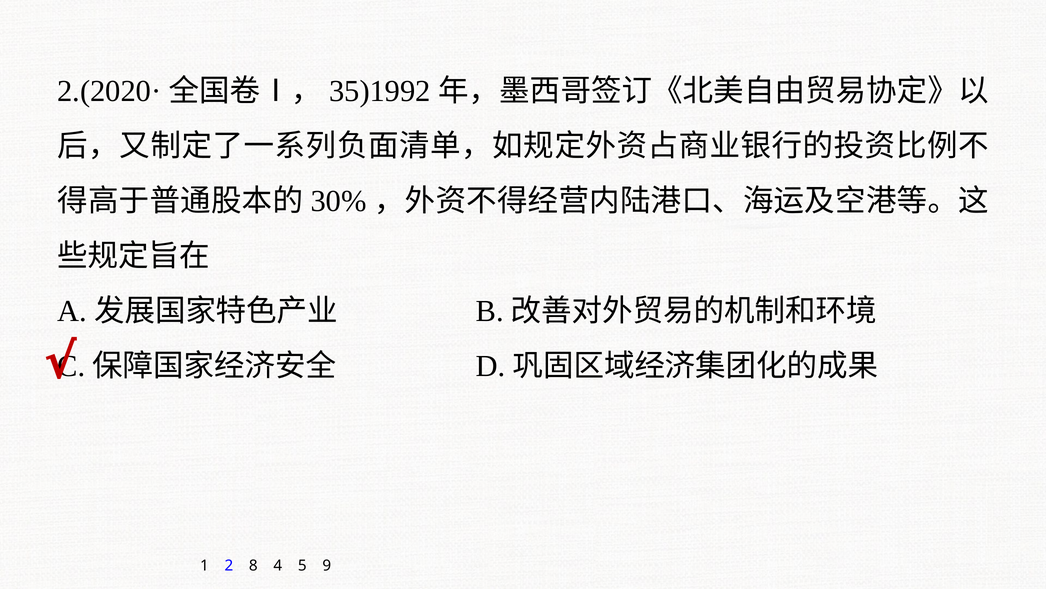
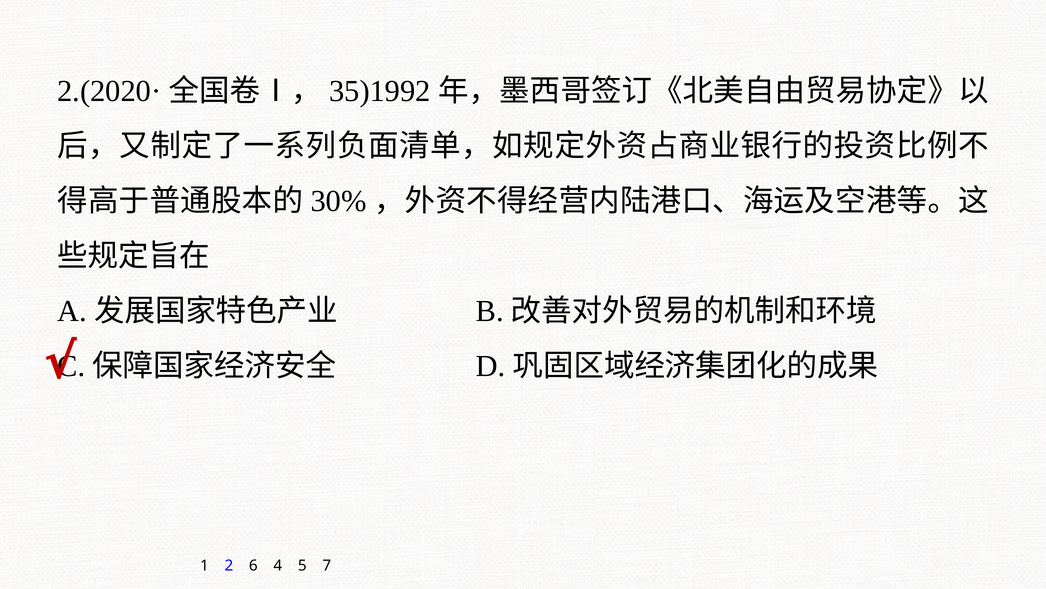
8: 8 -> 6
9: 9 -> 7
